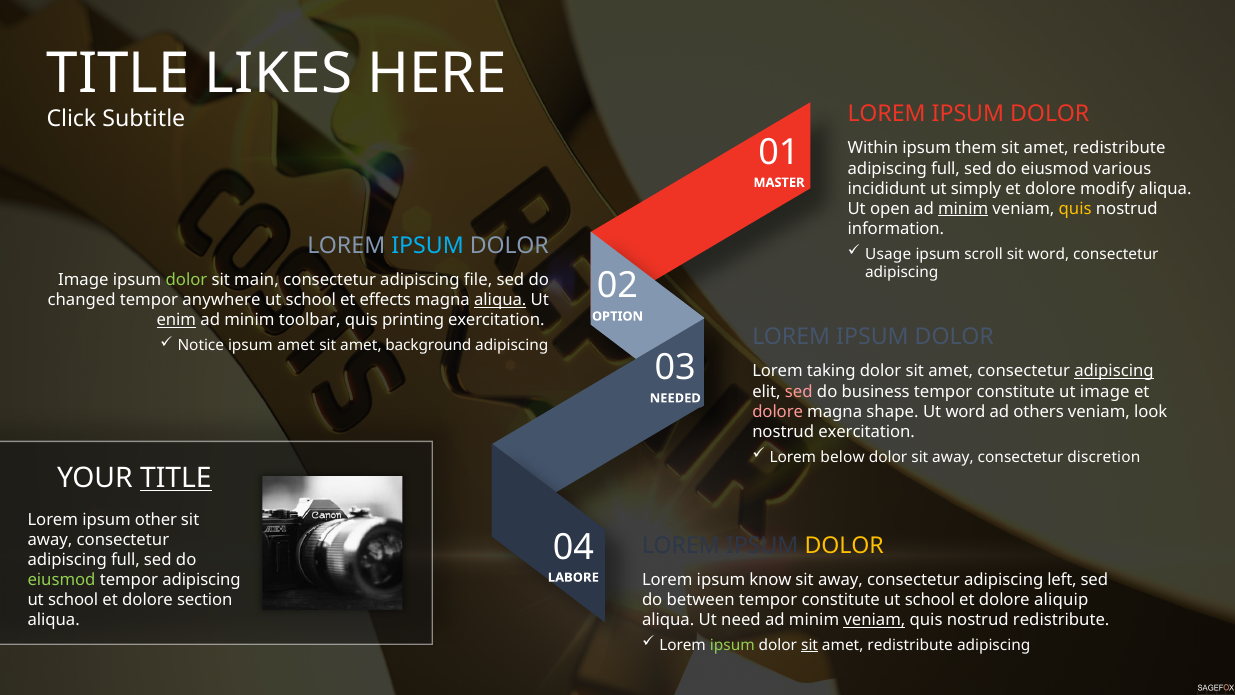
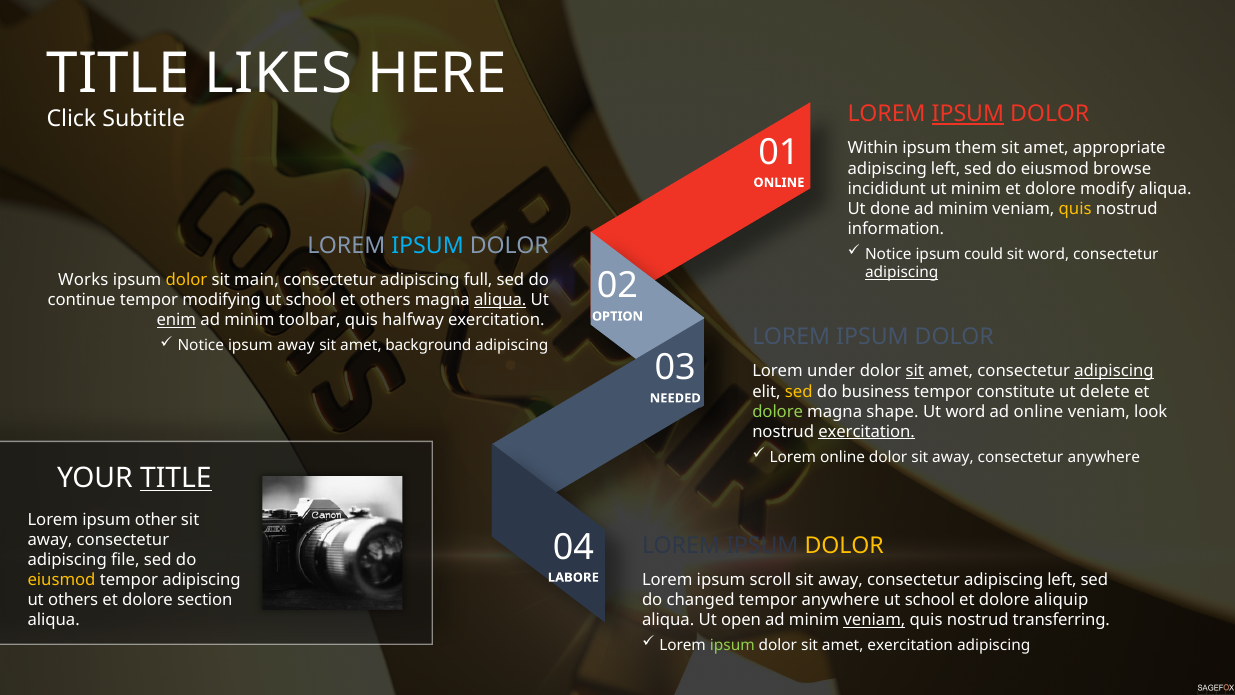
IPSUM at (968, 114) underline: none -> present
redistribute at (1119, 148): redistribute -> appropriate
full at (946, 168): full -> left
various: various -> browse
MASTER at (779, 182): MASTER -> ONLINE
ut simply: simply -> minim
open: open -> done
minim at (963, 209) underline: present -> none
Usage at (888, 254): Usage -> Notice
scroll: scroll -> could
adipiscing at (902, 273) underline: none -> present
Image at (83, 280): Image -> Works
dolor at (186, 280) colour: light green -> yellow
file: file -> full
changed: changed -> continue
anywhere: anywhere -> modifying
et effects: effects -> others
printing: printing -> halfway
ipsum amet: amet -> away
taking: taking -> under
sit at (915, 371) underline: none -> present
sed at (799, 391) colour: pink -> yellow
ut image: image -> delete
dolore at (778, 411) colour: pink -> light green
ad others: others -> online
exercitation at (867, 432) underline: none -> present
Lorem below: below -> online
consectetur discretion: discretion -> anywhere
full at (125, 560): full -> file
know: know -> scroll
eiusmod at (62, 580) colour: light green -> yellow
between: between -> changed
constitute at (841, 599): constitute -> anywhere
school at (73, 600): school -> others
need: need -> open
nostrud redistribute: redistribute -> transferring
sit at (810, 645) underline: present -> none
redistribute at (910, 645): redistribute -> exercitation
